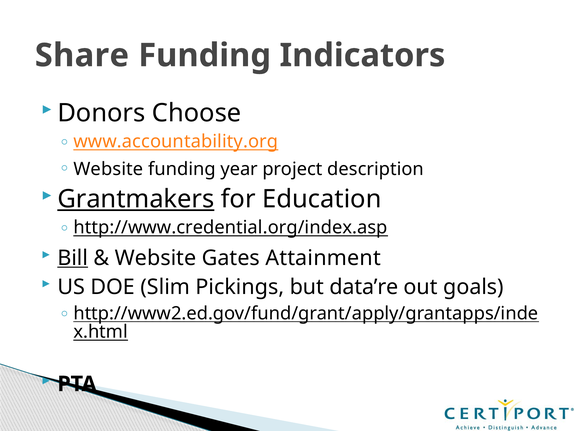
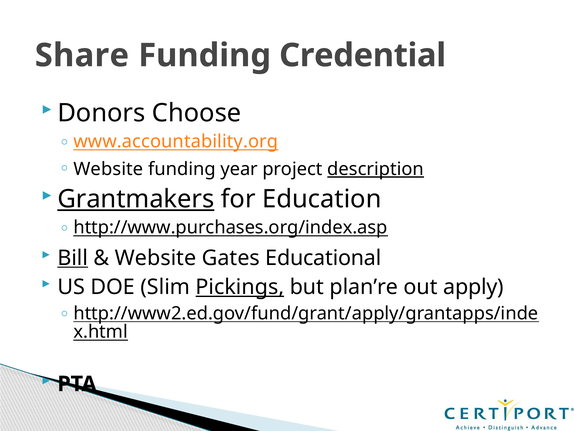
Indicators: Indicators -> Credential
description underline: none -> present
http://www.credential.org/index.asp: http://www.credential.org/index.asp -> http://www.purchases.org/index.asp
Attainment: Attainment -> Educational
Pickings underline: none -> present
data’re: data’re -> plan’re
goals: goals -> apply
